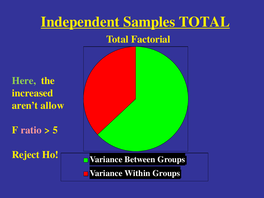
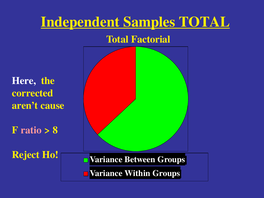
Here colour: light green -> white
increased: increased -> corrected
allow: allow -> cause
5: 5 -> 8
